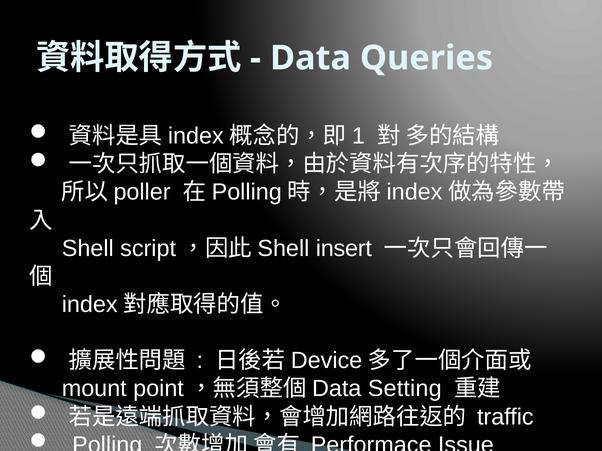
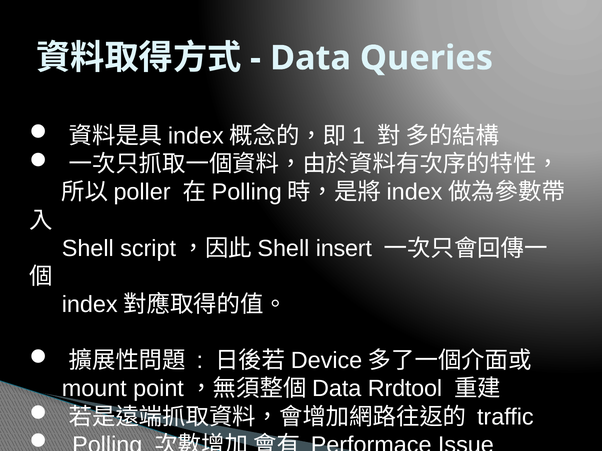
Setting: Setting -> Rrdtool
